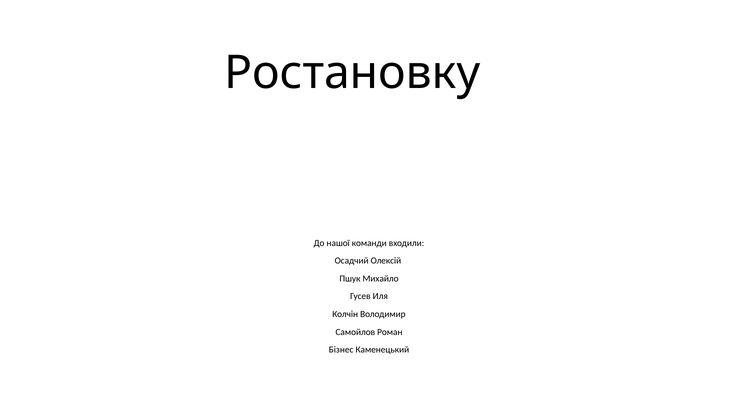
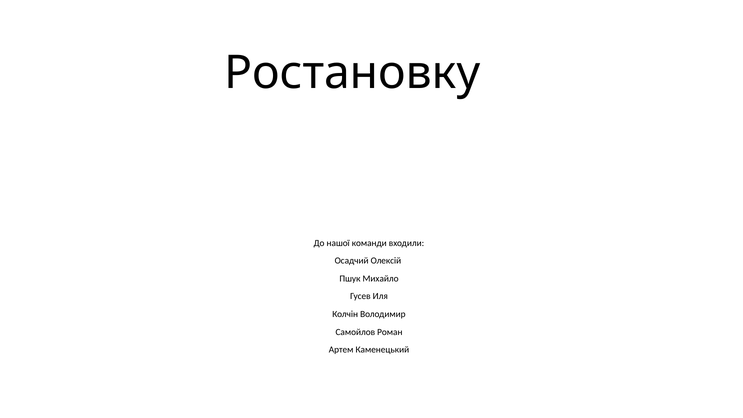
Бізнес: Бізнес -> Артем
